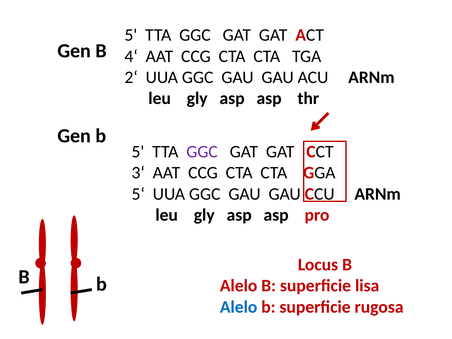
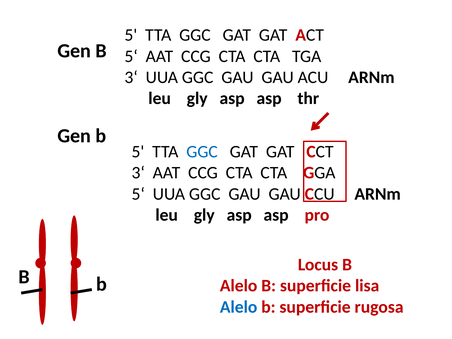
4‘ at (131, 56): 4‘ -> 5‘
2‘ at (131, 77): 2‘ -> 3‘
GGC at (202, 152) colour: purple -> blue
